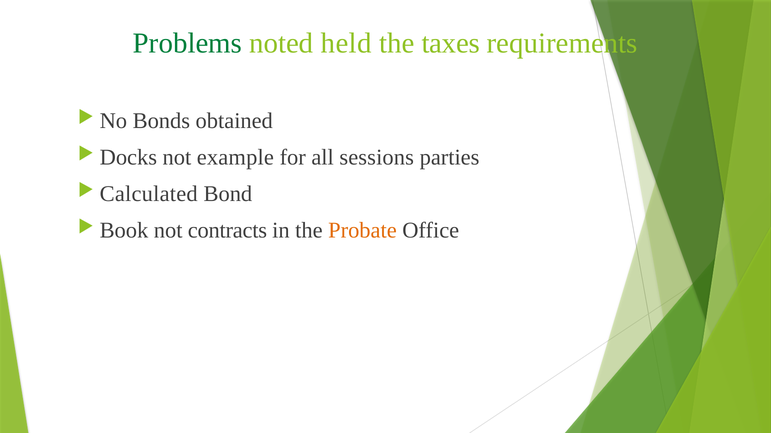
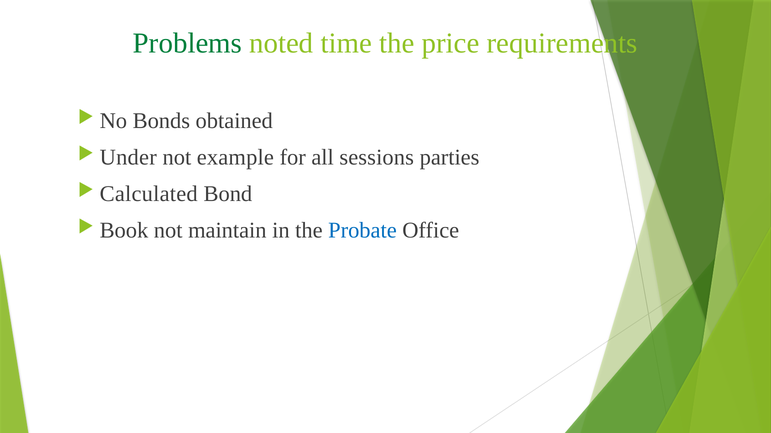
held: held -> time
taxes: taxes -> price
Docks: Docks -> Under
contracts: contracts -> maintain
Probate colour: orange -> blue
